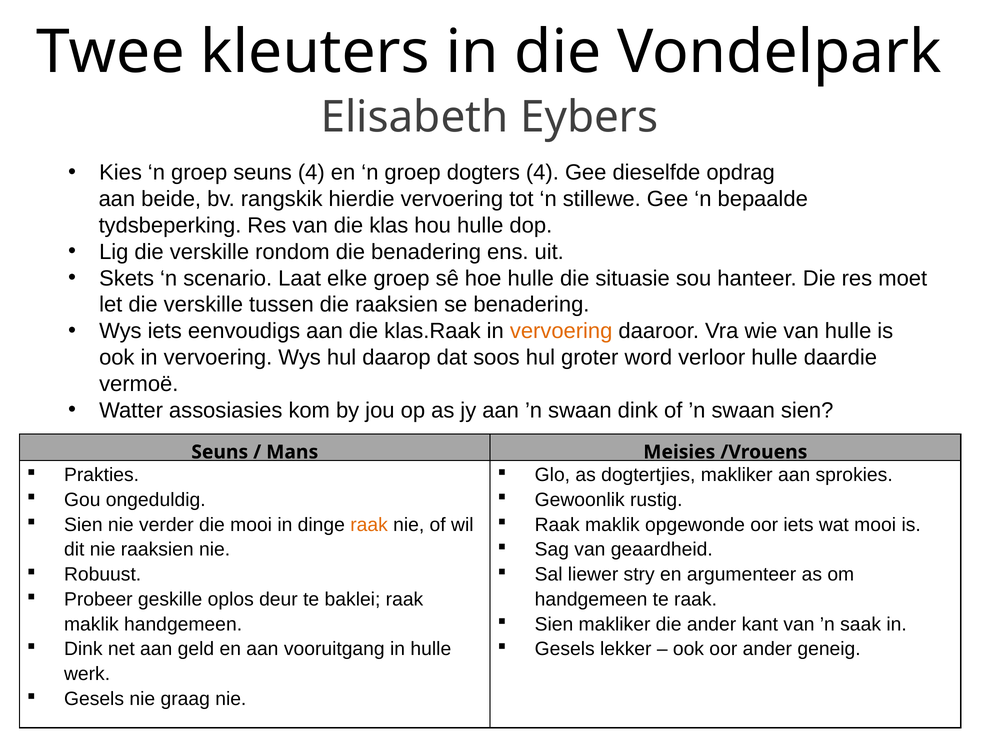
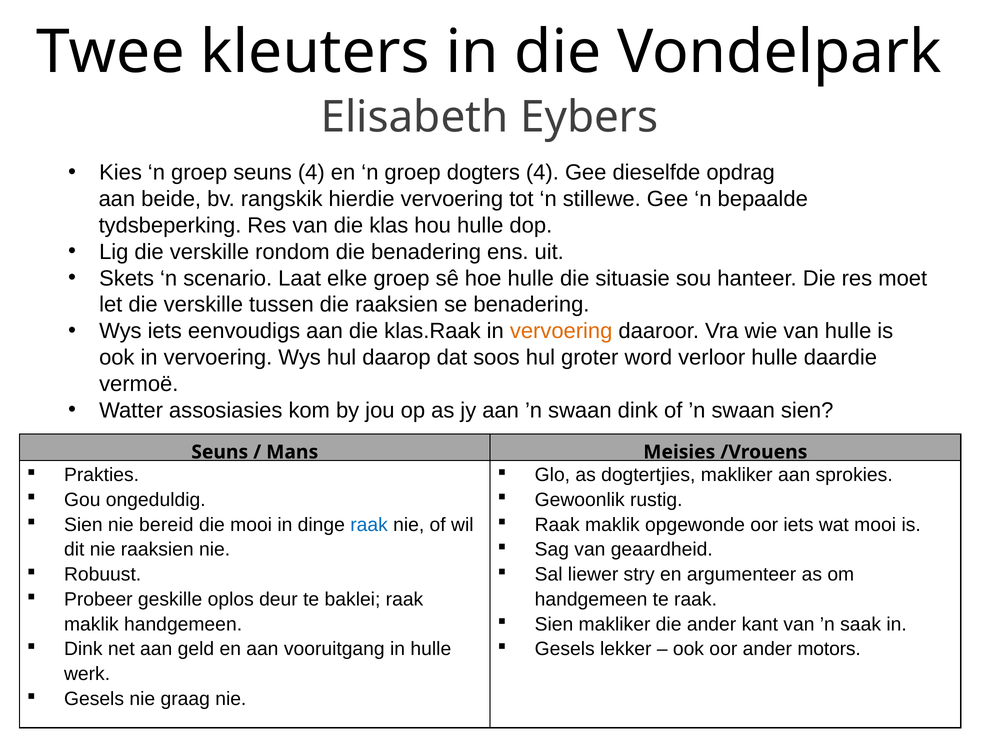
verder: verder -> bereid
raak at (369, 525) colour: orange -> blue
geneig: geneig -> motors
